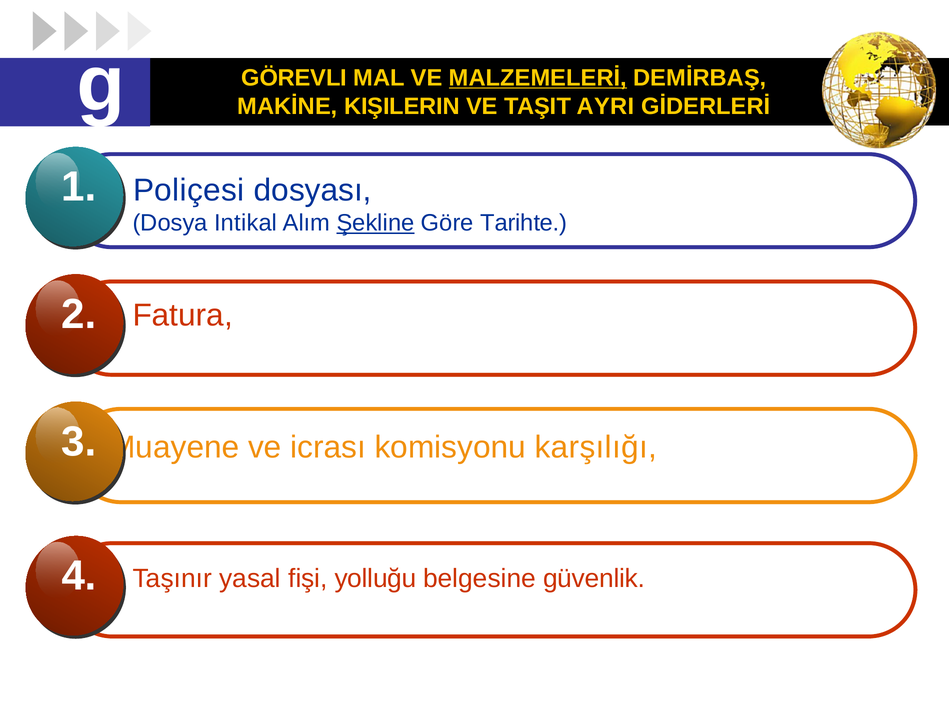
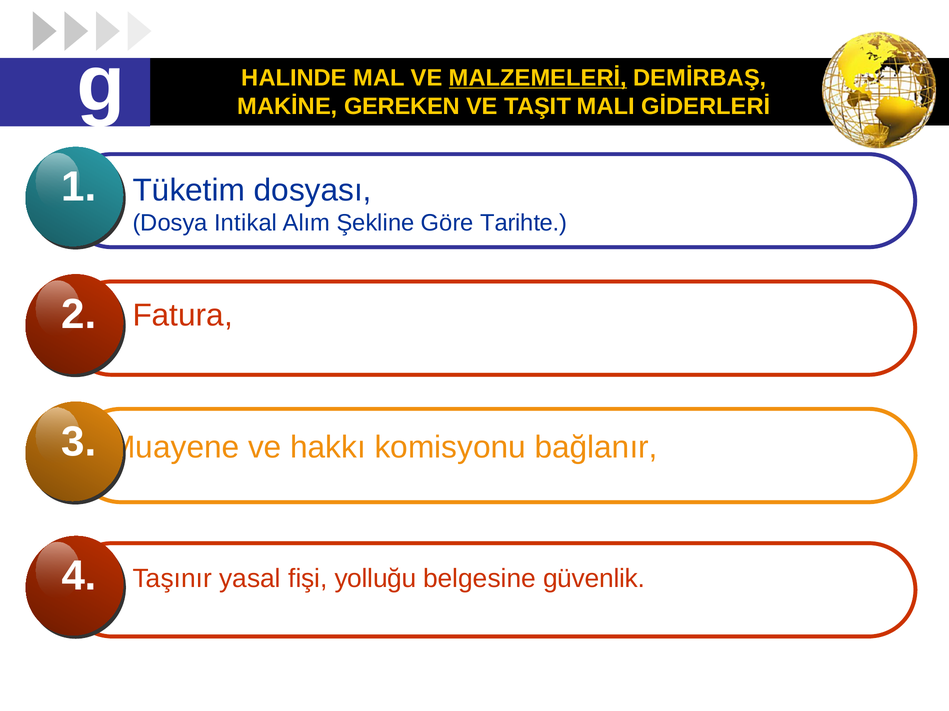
GÖREVLI: GÖREVLI -> HALINDE
KIŞILERIN: KIŞILERIN -> GEREKEN
AYRI: AYRI -> MALI
Poliçesi: Poliçesi -> Tüketim
Şekline underline: present -> none
icrası: icrası -> hakkı
karşılığı: karşılığı -> bağlanır
